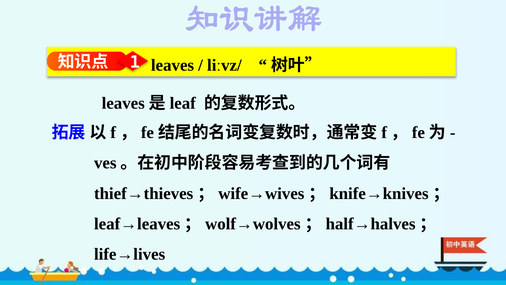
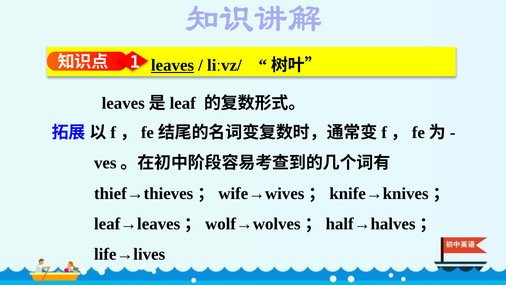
leaves underline: none -> present
